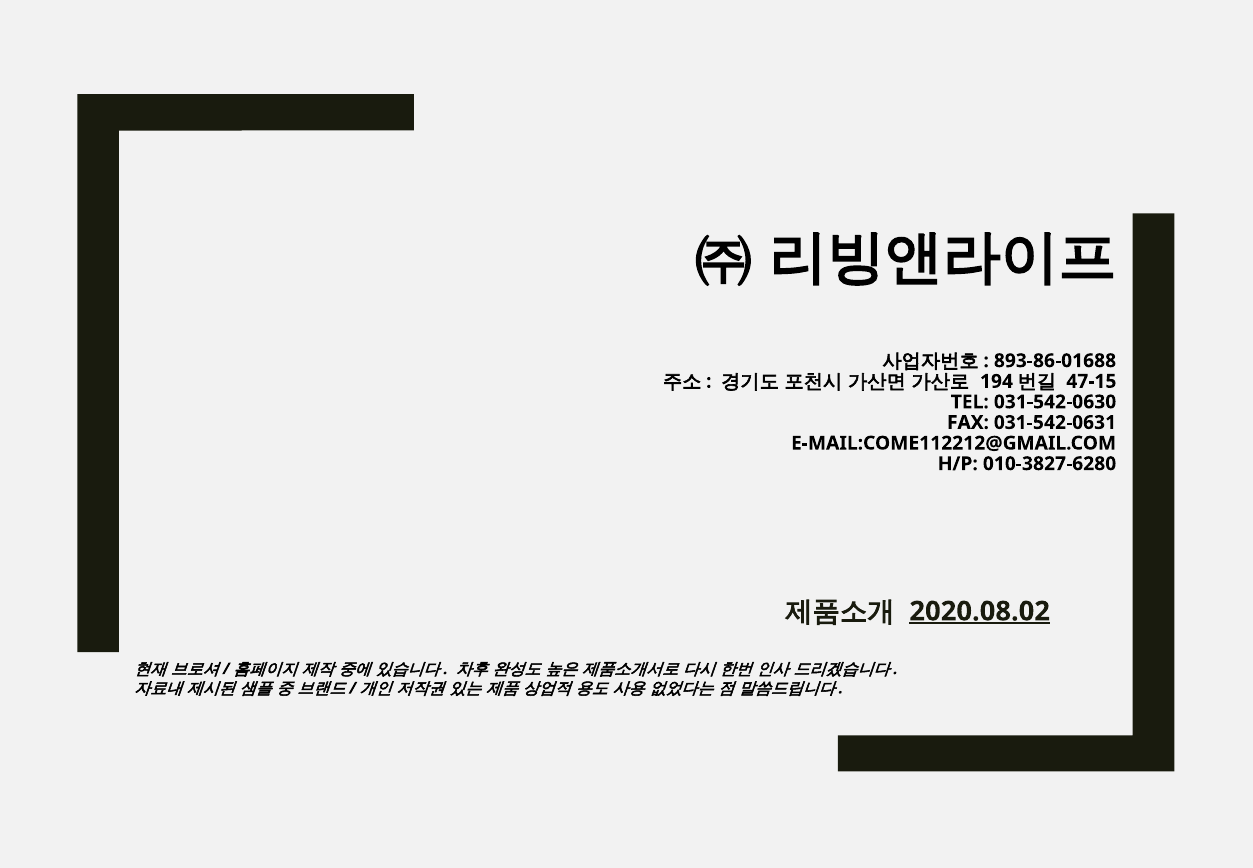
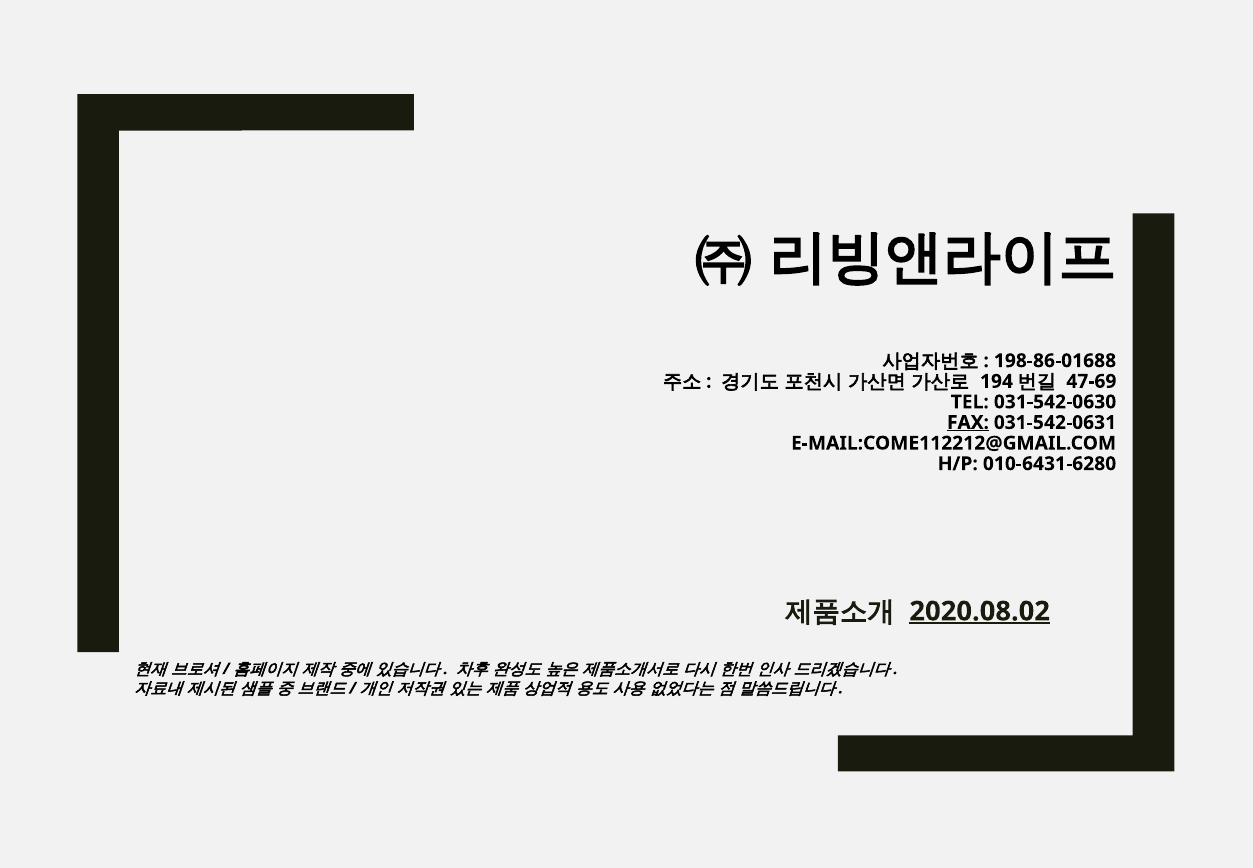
893-86-01688: 893-86-01688 -> 198-86-01688
47-15: 47-15 -> 47-69
FAX underline: none -> present
010-3827-6280: 010-3827-6280 -> 010-6431-6280
